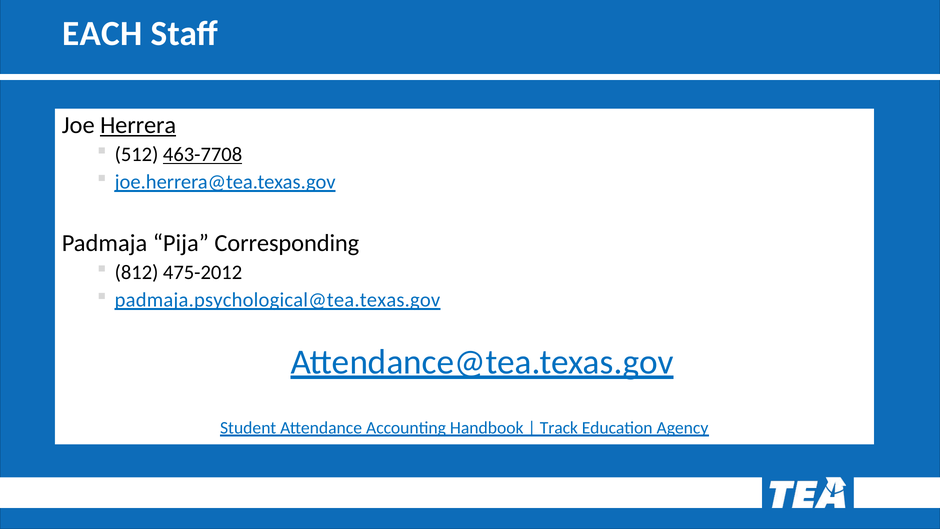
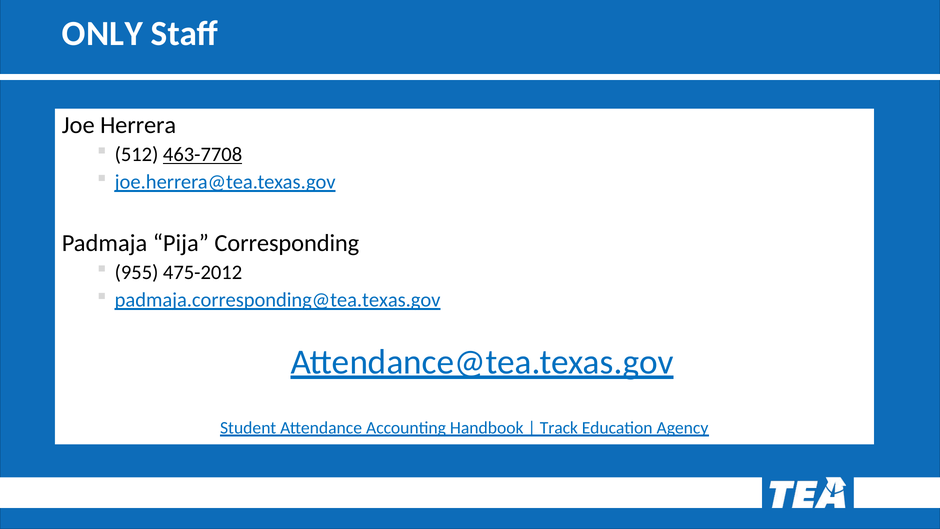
EACH: EACH -> ONLY
Herrera underline: present -> none
812: 812 -> 955
padmaja.psychological@tea.texas.gov: padmaja.psychological@tea.texas.gov -> padmaja.corresponding@tea.texas.gov
